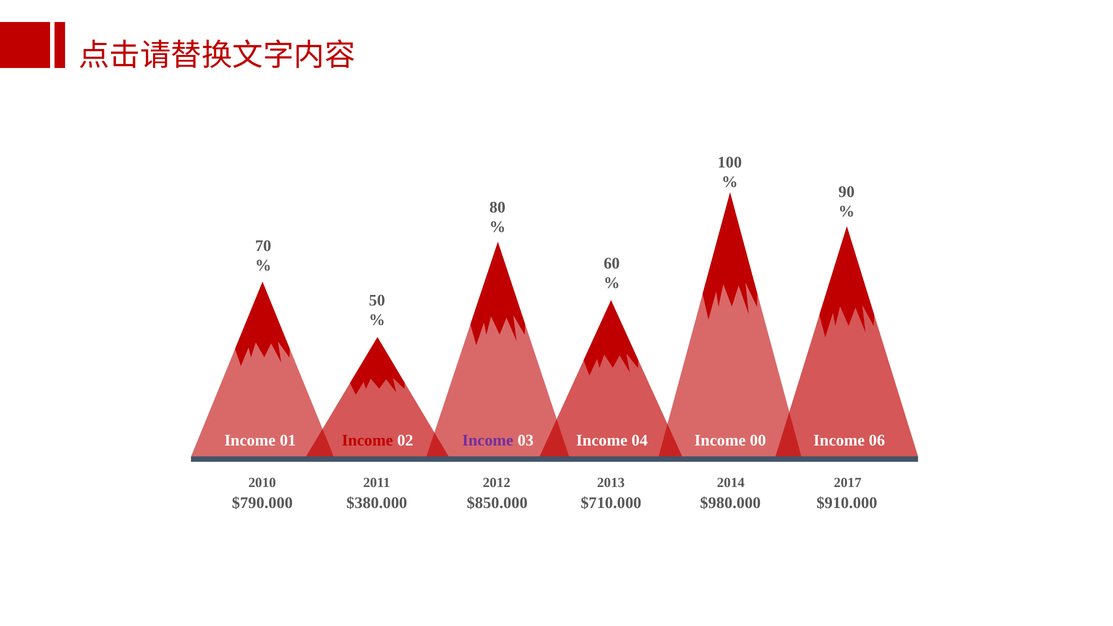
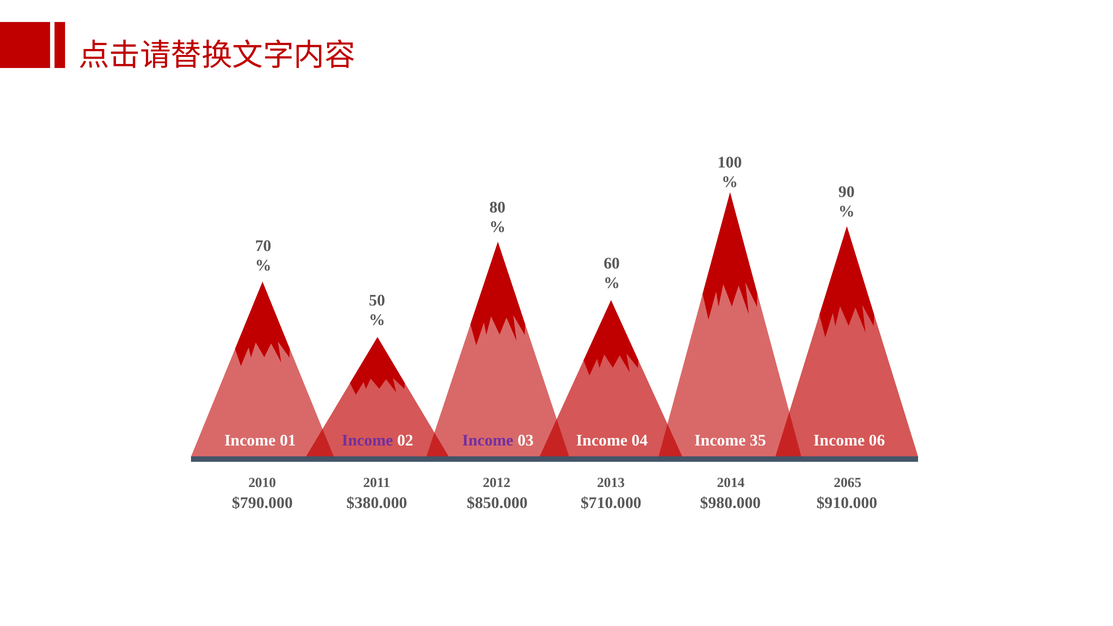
Income at (367, 440) colour: red -> purple
00: 00 -> 35
2017: 2017 -> 2065
